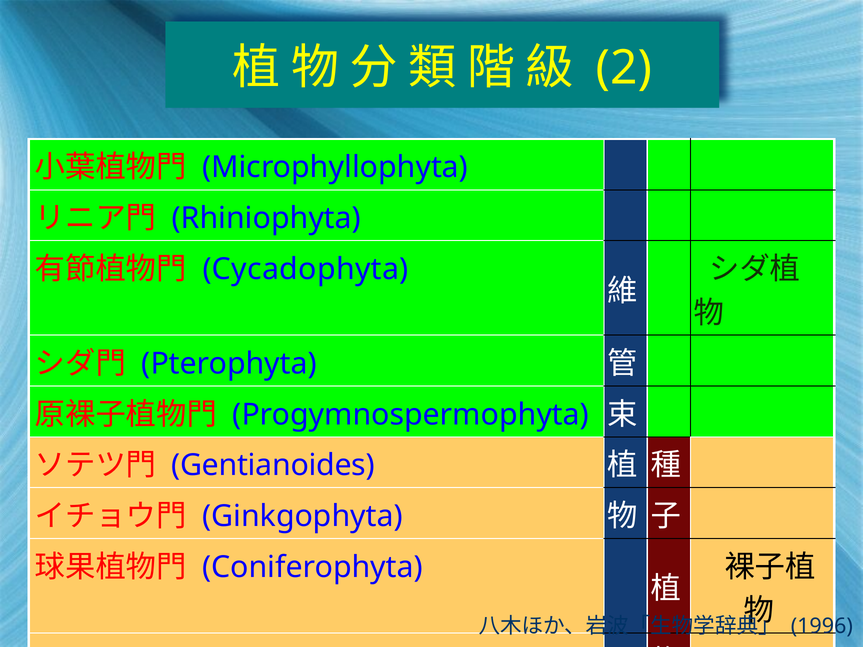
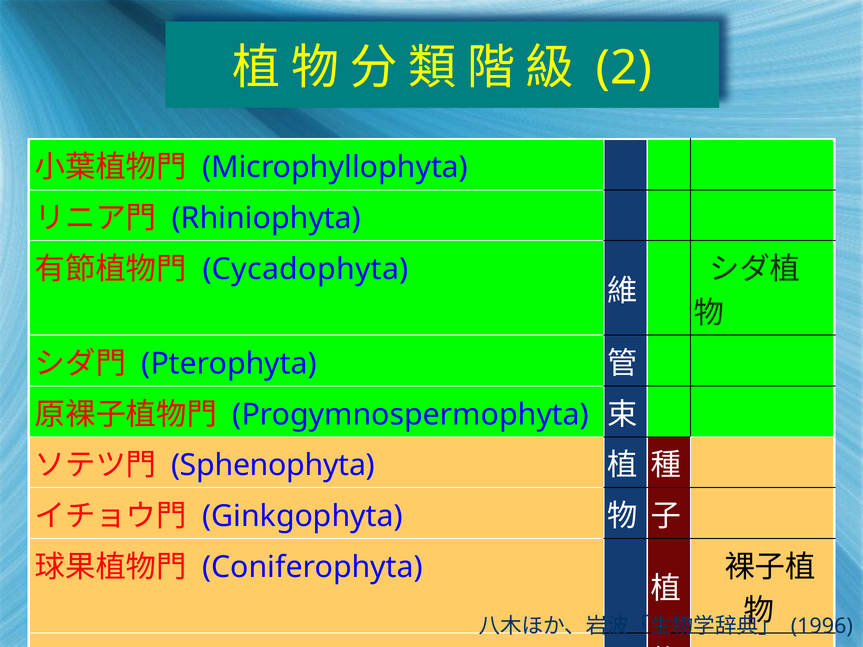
Gentianoides: Gentianoides -> Sphenophyta
